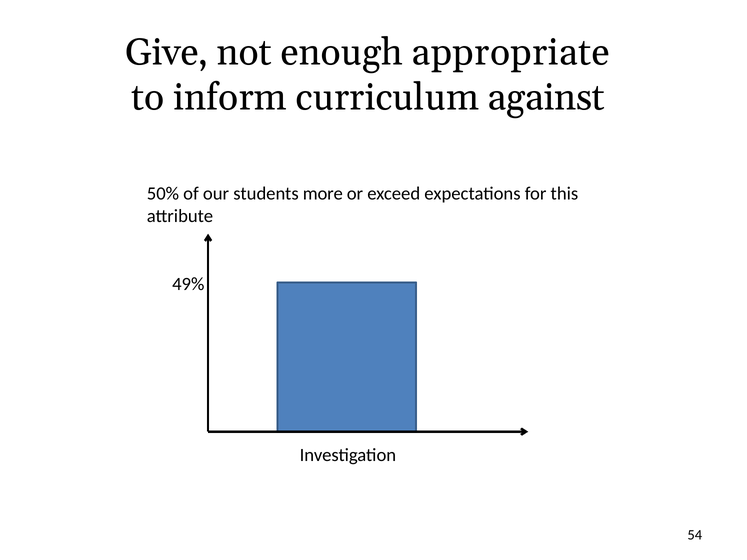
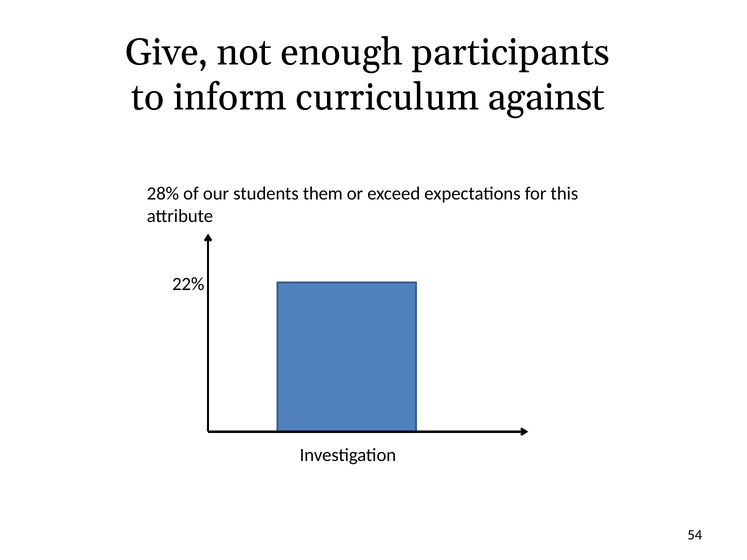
appropriate: appropriate -> participants
50%: 50% -> 28%
more: more -> them
49%: 49% -> 22%
